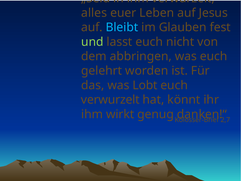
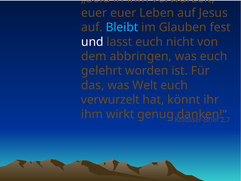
alles at (94, 13): alles -> euer
und colour: light green -> white
Lobt: Lobt -> Welt
